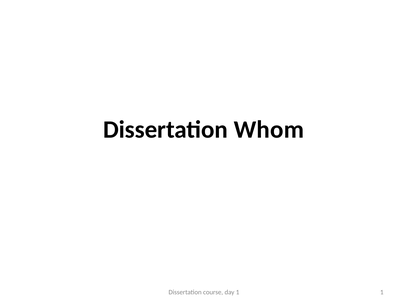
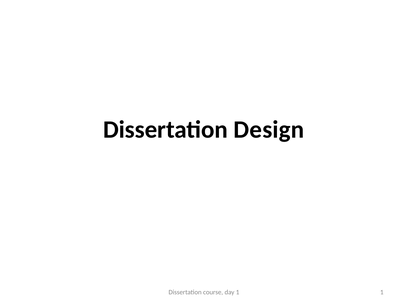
Whom: Whom -> Design
